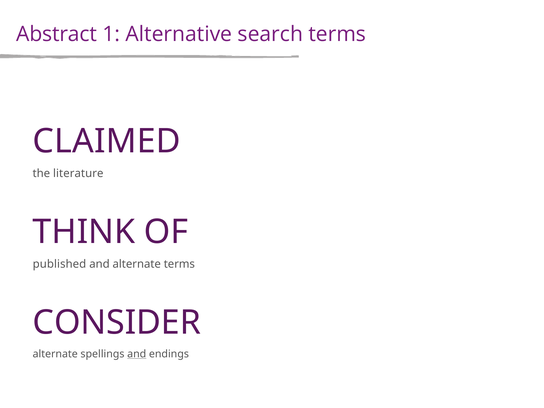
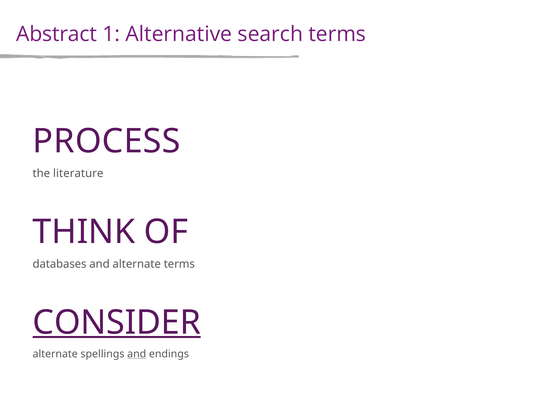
CLAIMED: CLAIMED -> PROCESS
published: published -> databases
CONSIDER underline: none -> present
